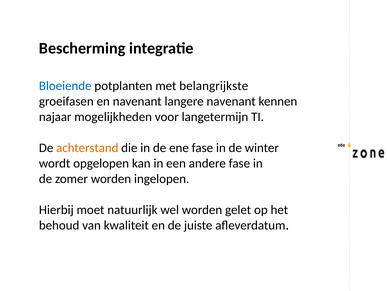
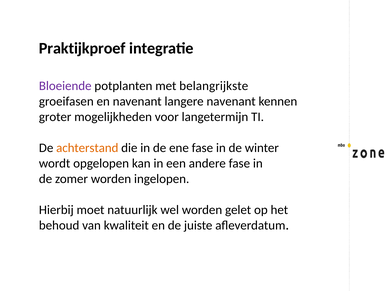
Bescherming: Bescherming -> Praktijkproef
Bloeiende colour: blue -> purple
najaar: najaar -> groter
